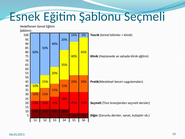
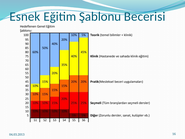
Seçmeli: Seçmeli -> Becerisi
